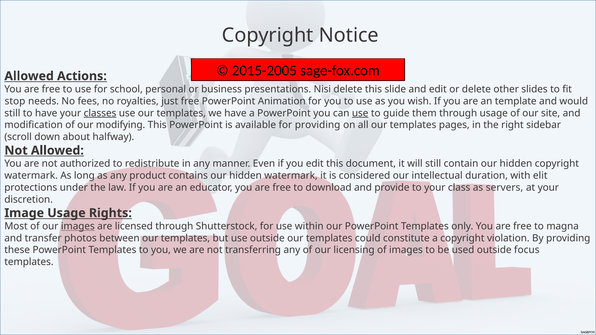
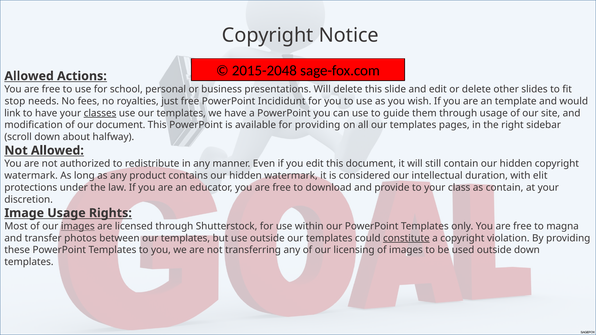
2015-2005: 2015-2005 -> 2015-2048
presentations Nisi: Nisi -> Will
Animation: Animation -> Incididunt
still at (12, 113): still -> link
use at (360, 113) underline: present -> none
our modifying: modifying -> document
as servers: servers -> contain
constitute underline: none -> present
outside focus: focus -> down
